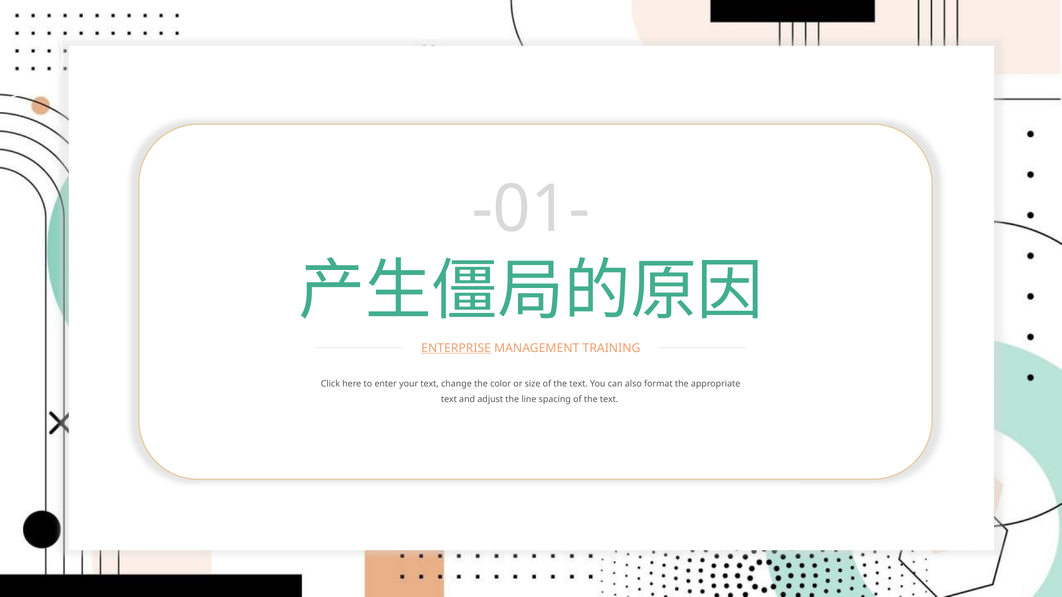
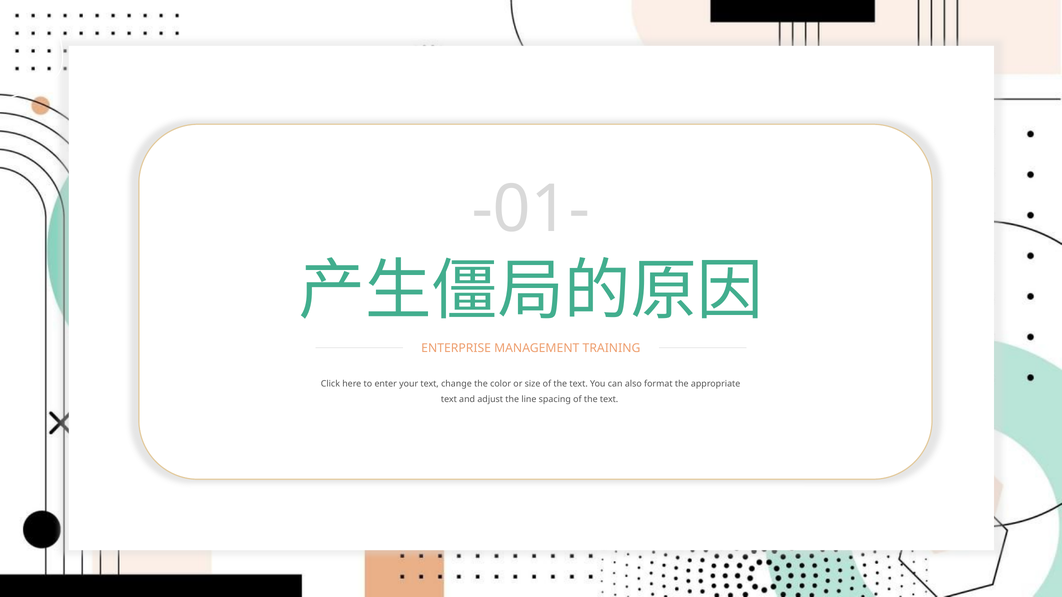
ENTERPRISE underline: present -> none
